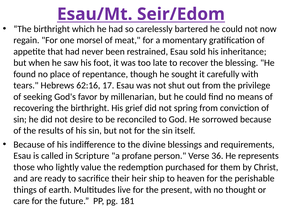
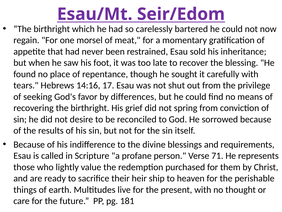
62:16: 62:16 -> 14:16
millenarian: millenarian -> differences
36: 36 -> 71
